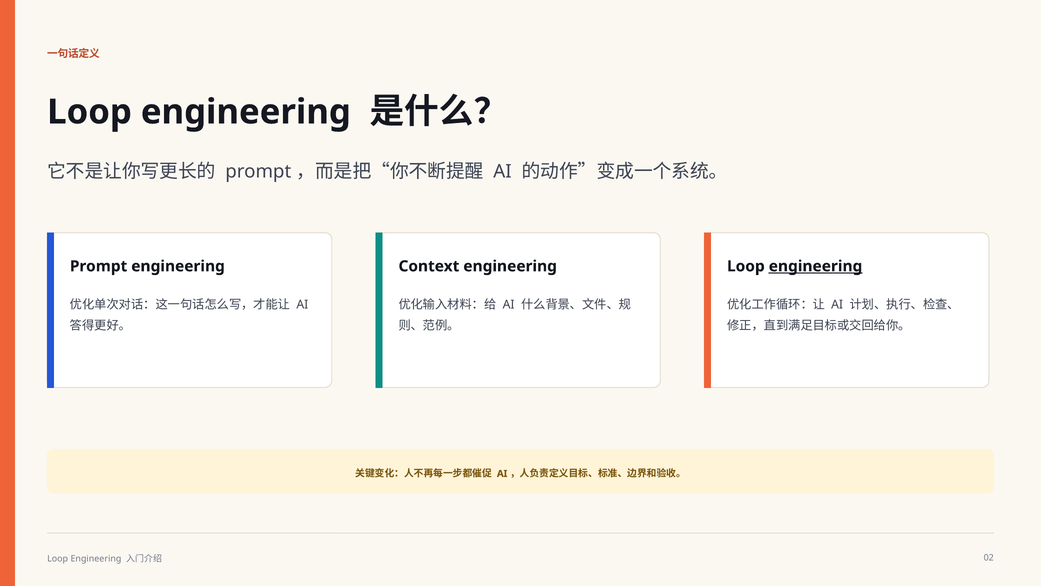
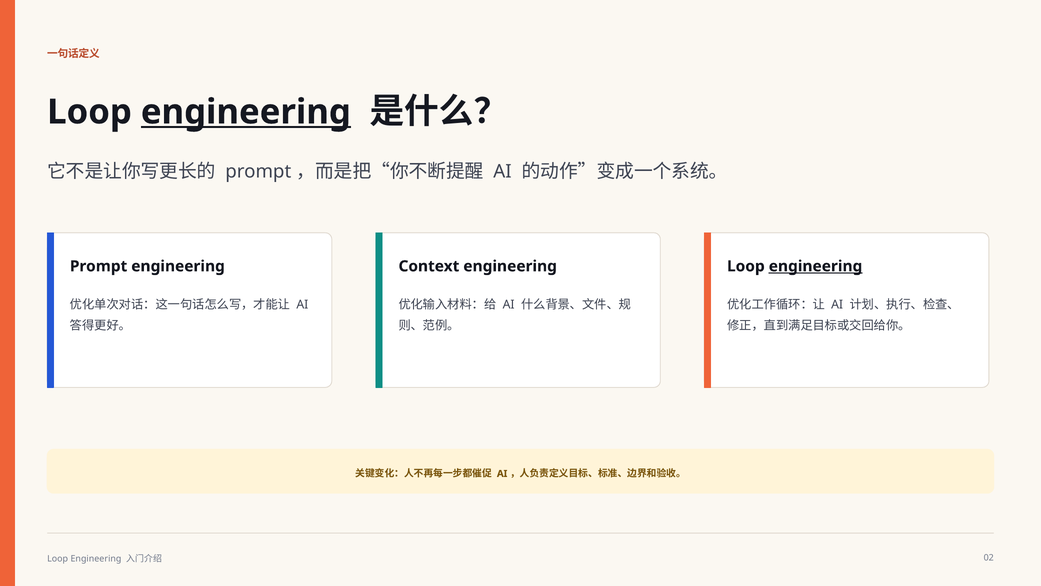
engineering at (246, 112) underline: none -> present
